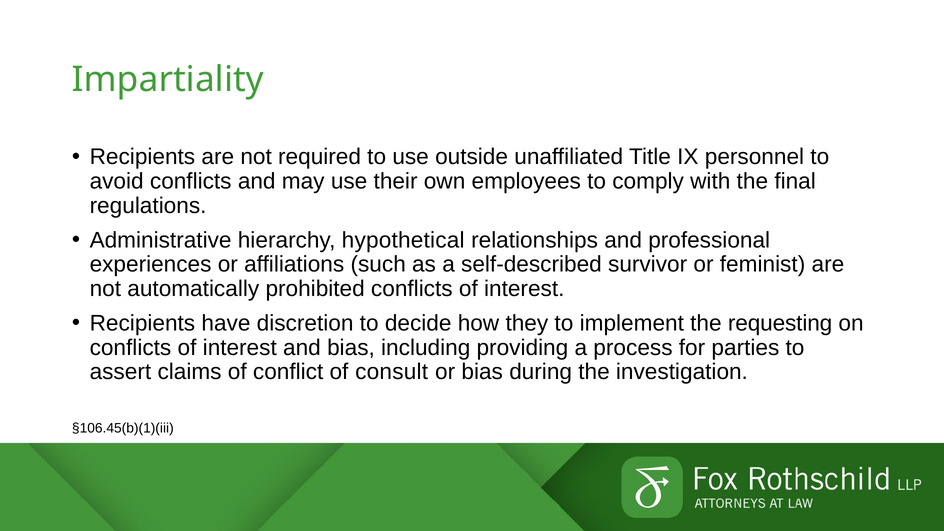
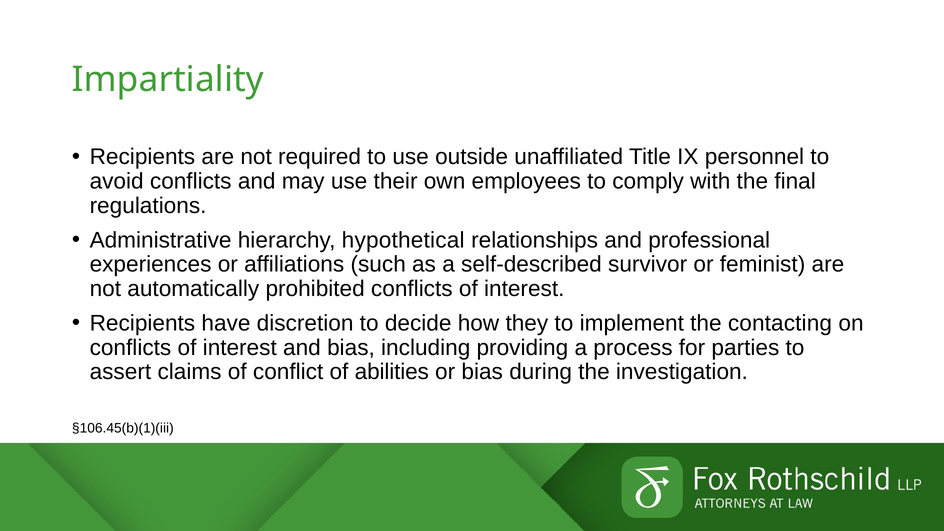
requesting: requesting -> contacting
consult: consult -> abilities
